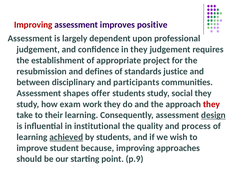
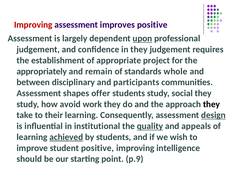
upon underline: none -> present
resubmission: resubmission -> appropriately
defines: defines -> remain
justice: justice -> whole
exam: exam -> avoid
they at (211, 104) colour: red -> black
quality underline: none -> present
process: process -> appeals
student because: because -> positive
approaches: approaches -> intelligence
